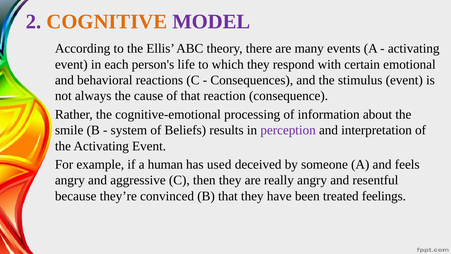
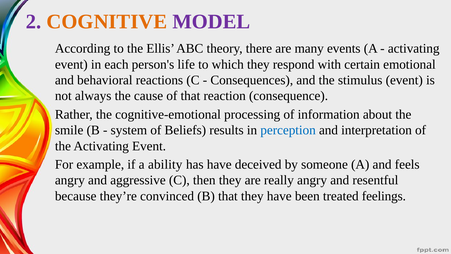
perception colour: purple -> blue
human: human -> ability
has used: used -> have
